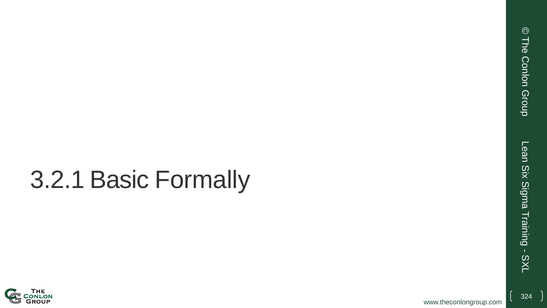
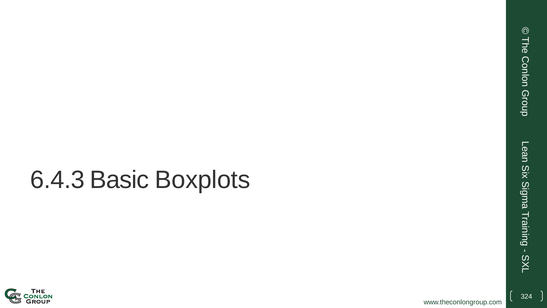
3.2.1: 3.2.1 -> 6.4.3
Formally: Formally -> Boxplots
